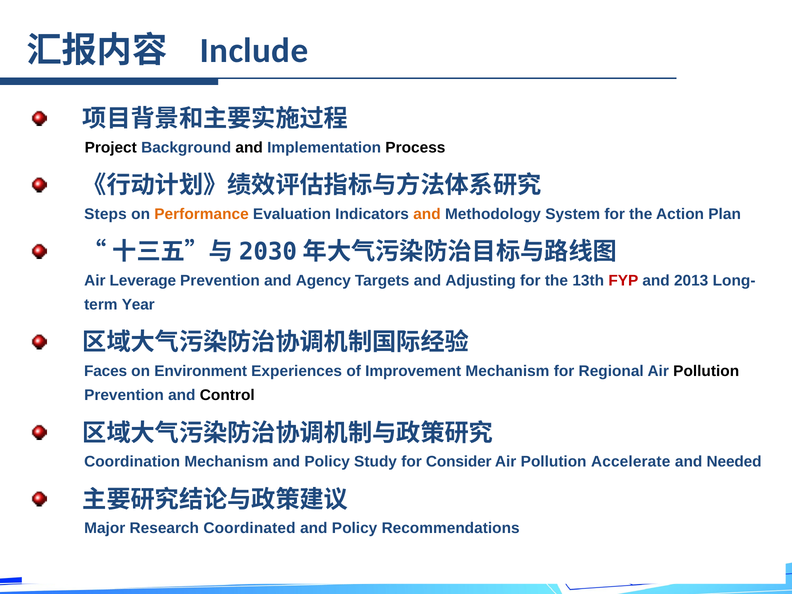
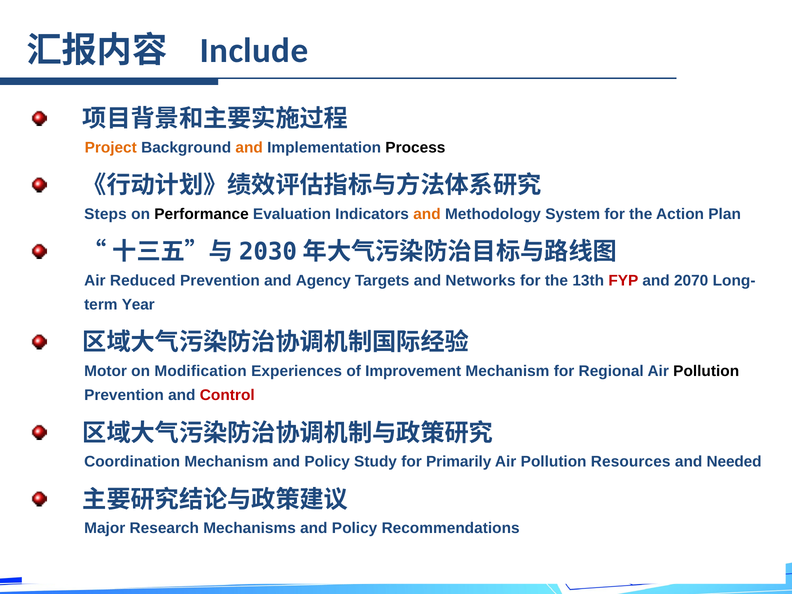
Project colour: black -> orange
and at (249, 147) colour: black -> orange
Performance colour: orange -> black
Leverage: Leverage -> Reduced
Adjusting: Adjusting -> Networks
2013: 2013 -> 2070
Faces: Faces -> Motor
Environment: Environment -> Modification
Control colour: black -> red
Consider: Consider -> Primarily
Accelerate: Accelerate -> Resources
Coordinated: Coordinated -> Mechanisms
